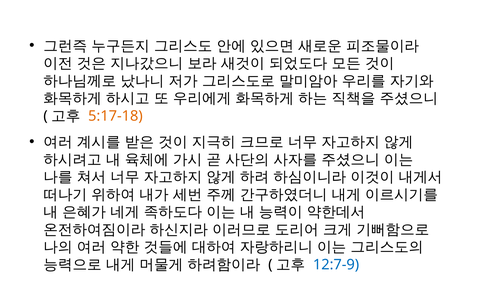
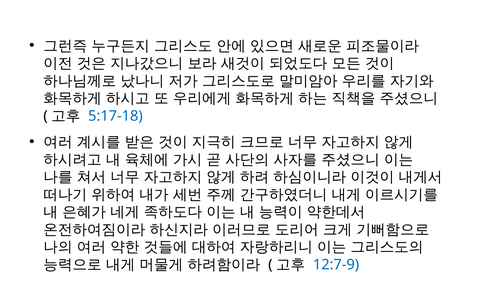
5:17-18 colour: orange -> blue
